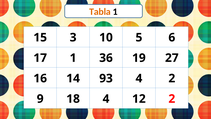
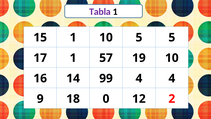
Tabla colour: orange -> purple
15 3: 3 -> 1
5 6: 6 -> 5
36: 36 -> 57
19 27: 27 -> 10
93: 93 -> 99
4 2: 2 -> 4
18 4: 4 -> 0
